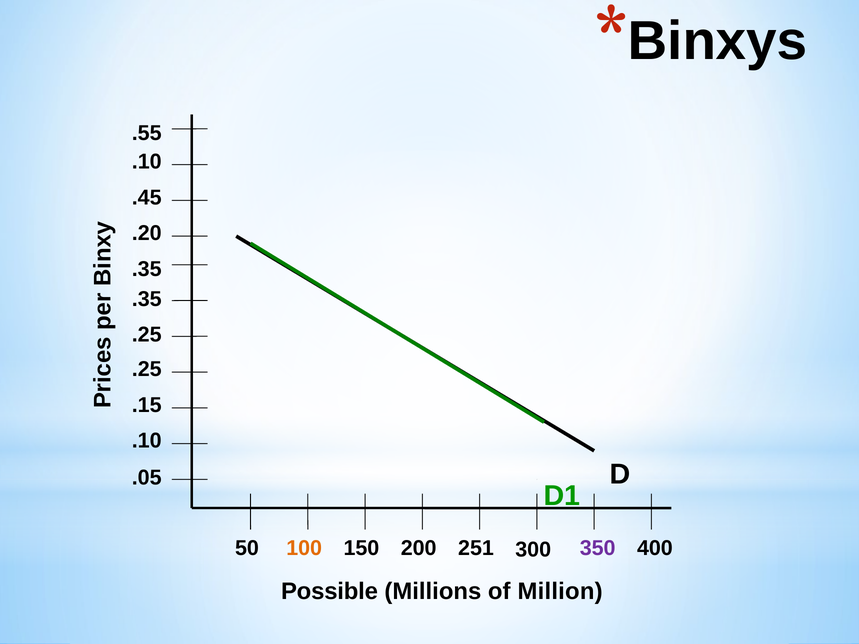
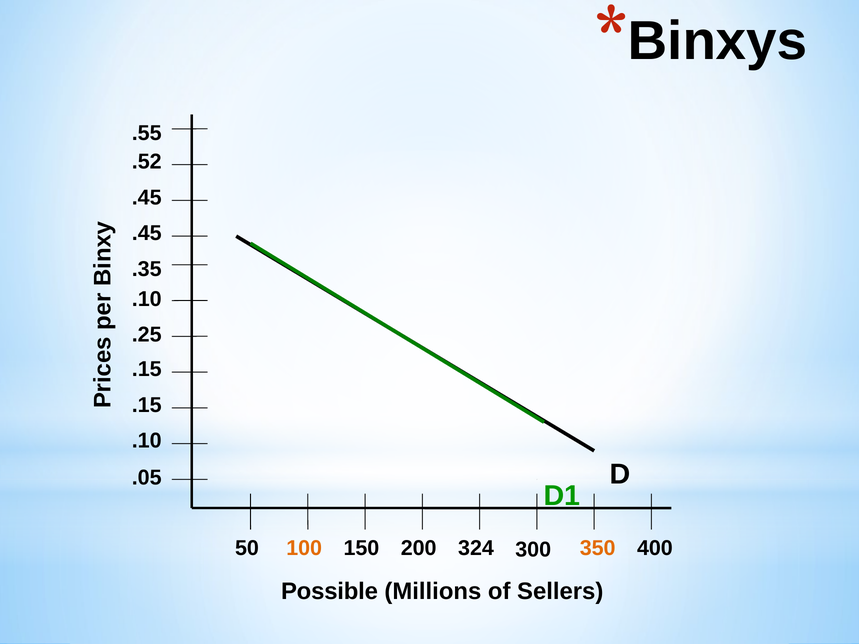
.10 at (147, 162): .10 -> .52
.20 at (147, 233): .20 -> .45
.35 at (147, 299): .35 -> .10
.25 at (147, 369): .25 -> .15
251: 251 -> 324
350 colour: purple -> orange
Million: Million -> Sellers
